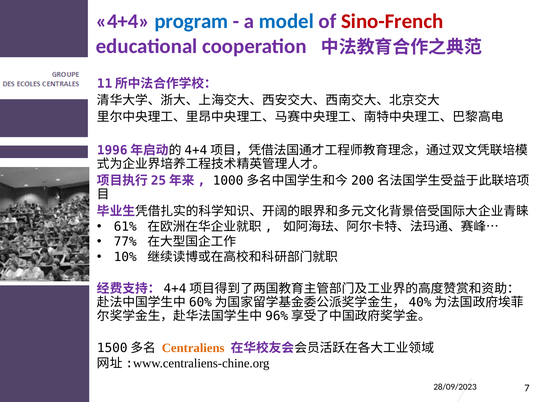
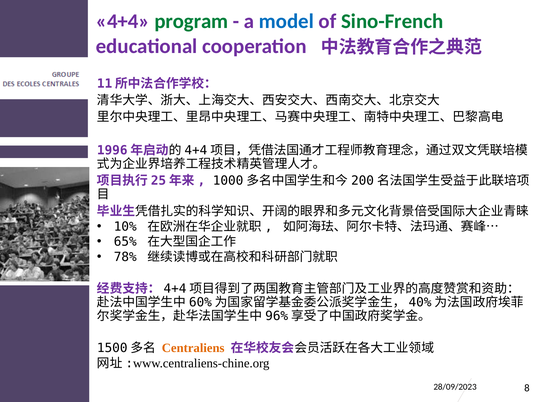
program colour: blue -> green
Sino-French colour: red -> green
61%: 61% -> 10%
77%: 77% -> 65%
10%: 10% -> 78%
7: 7 -> 8
